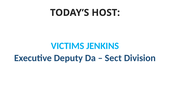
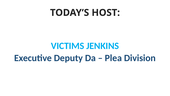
Sect: Sect -> Plea
